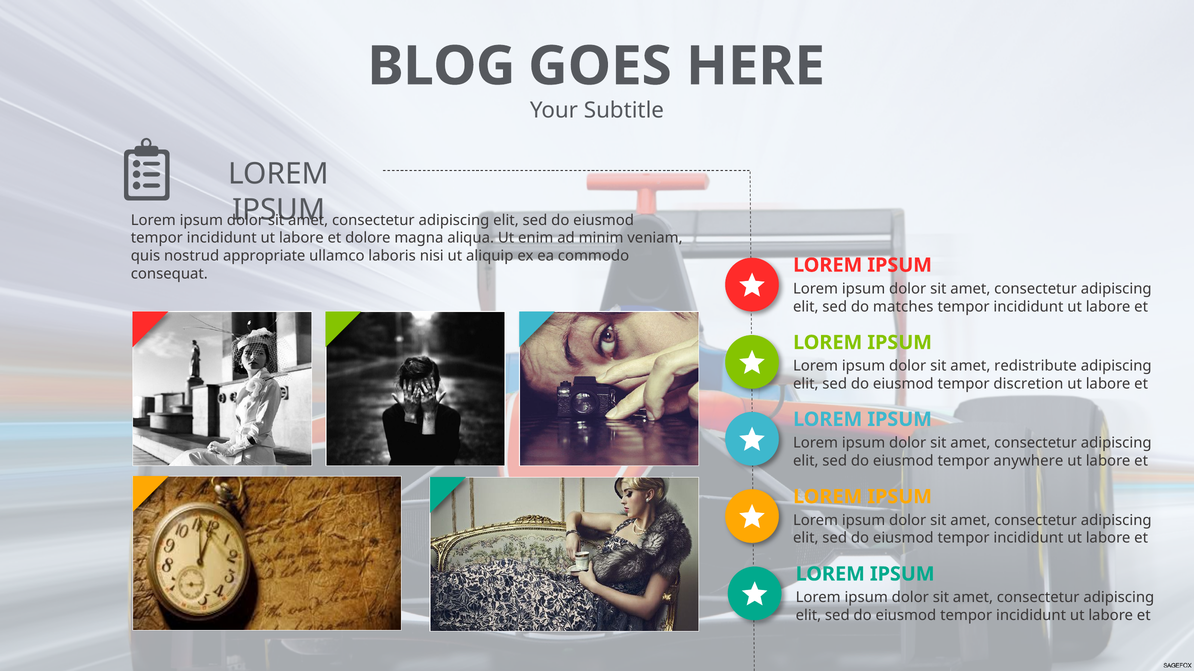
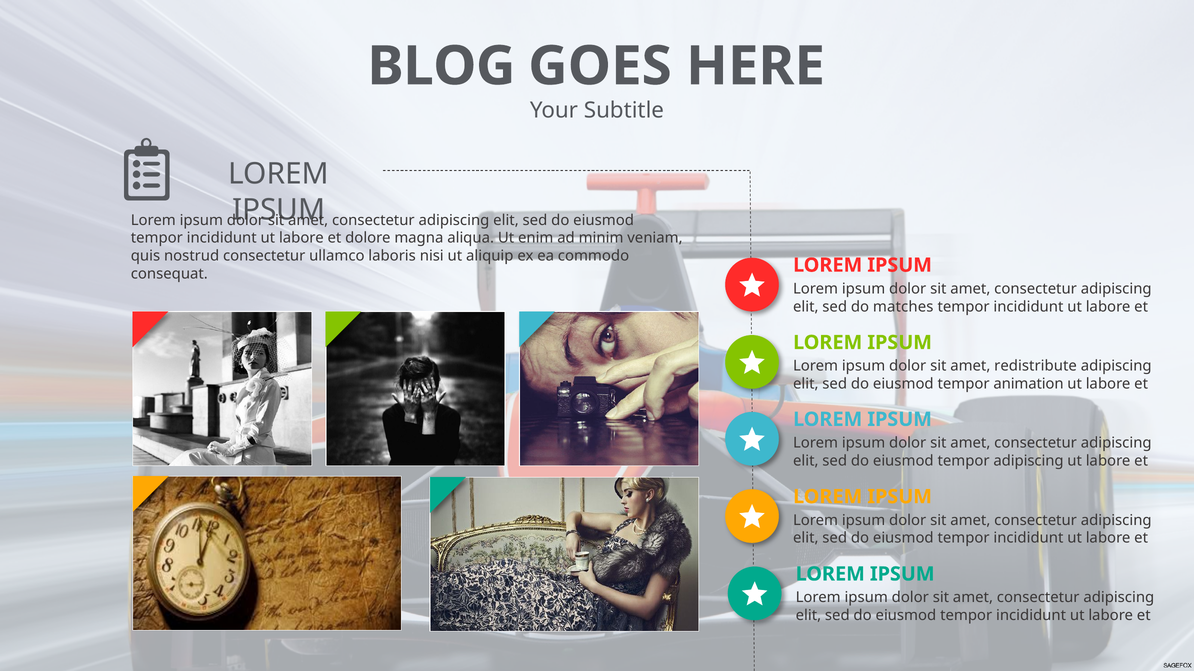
nostrud appropriate: appropriate -> consectetur
discretion: discretion -> animation
tempor anywhere: anywhere -> adipiscing
